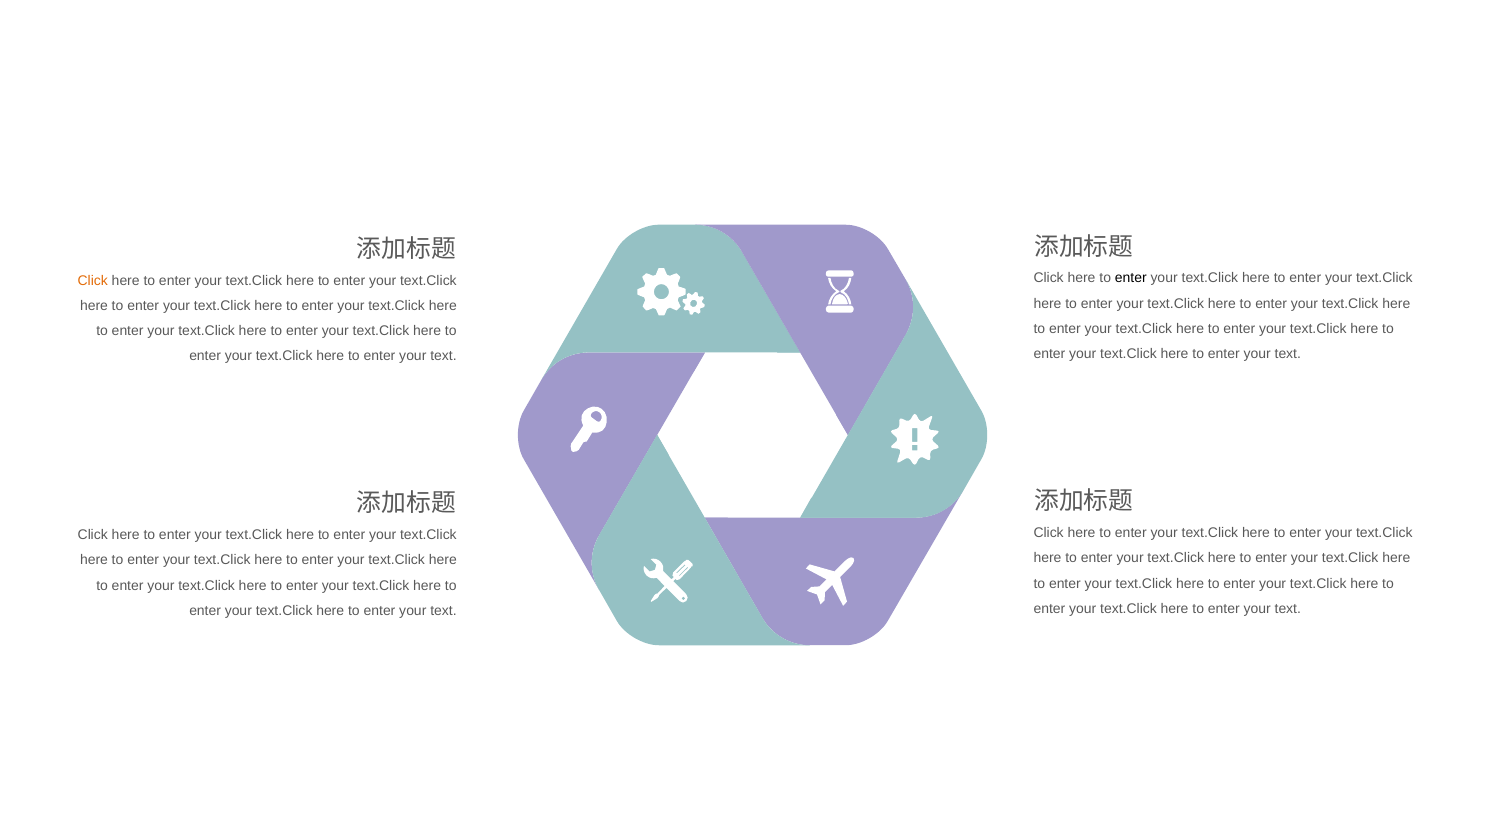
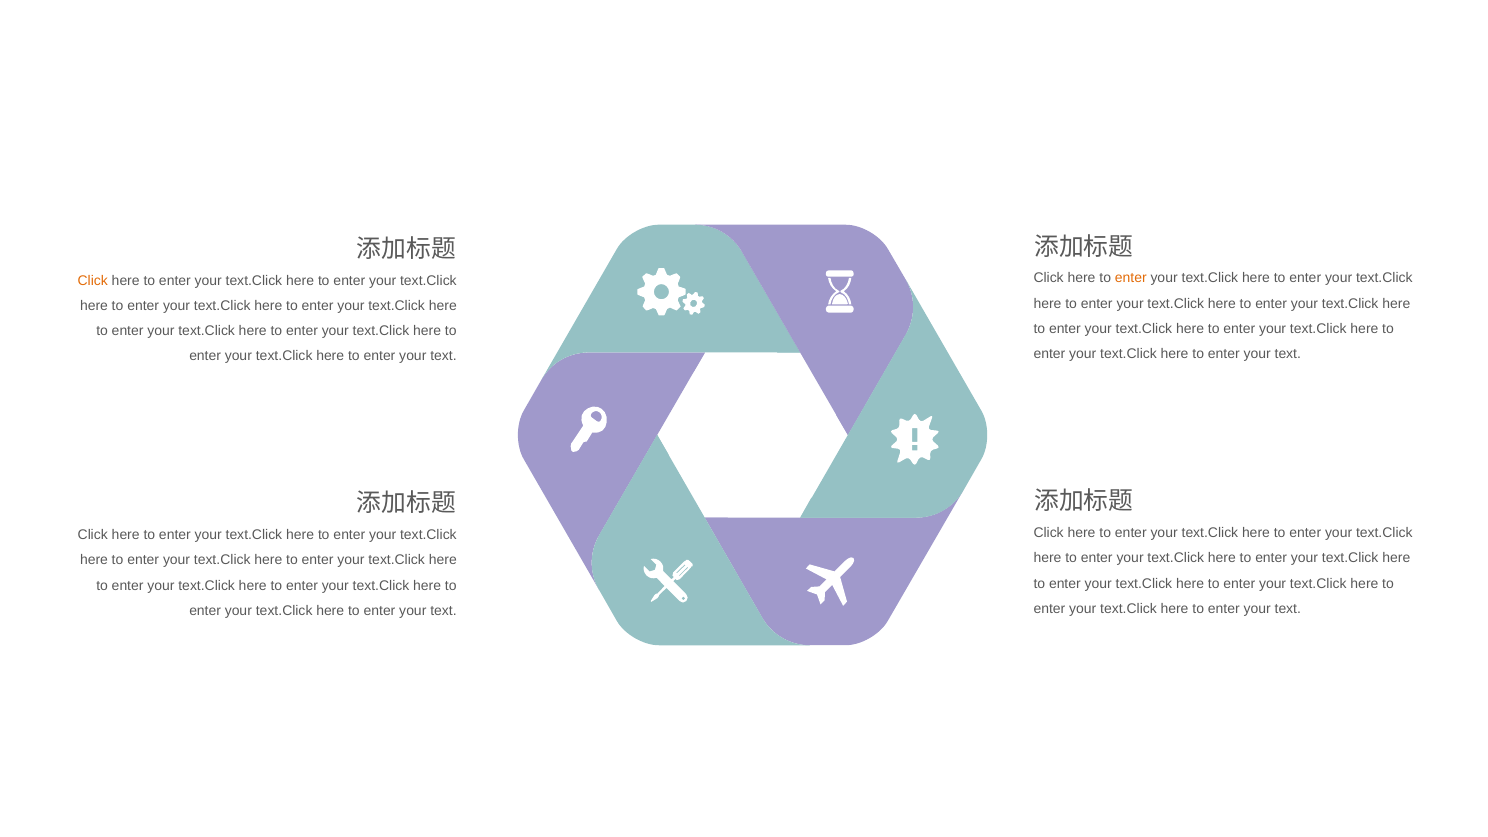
enter at (1131, 278) colour: black -> orange
